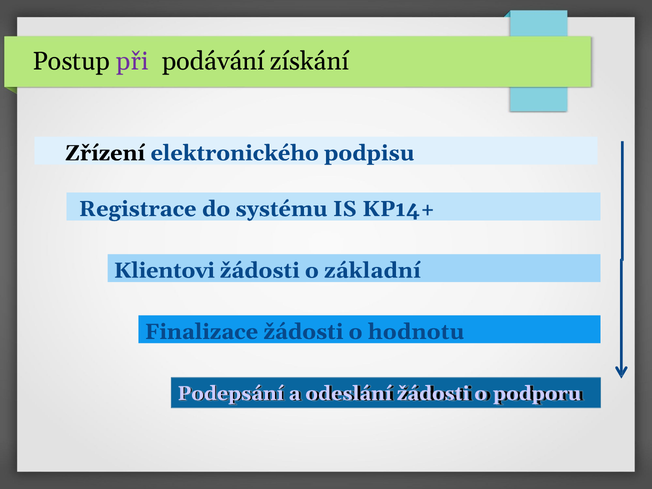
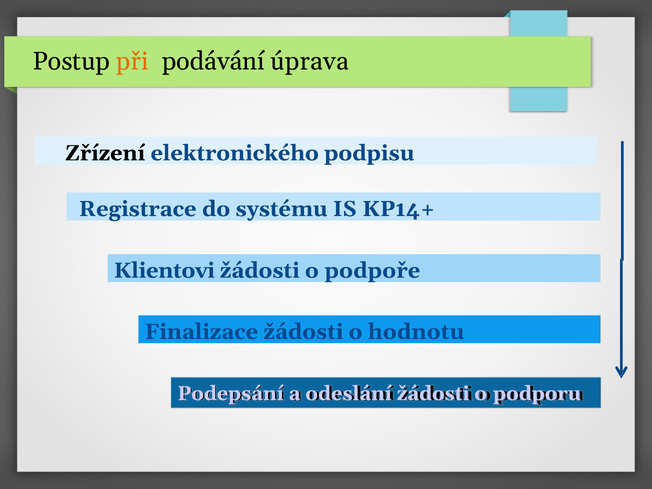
při colour: purple -> orange
získání: získání -> úprava
základní: základní -> podpoře
